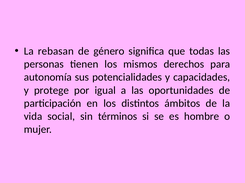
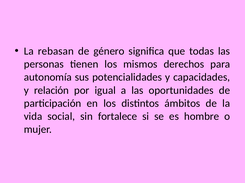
protege: protege -> relación
términos: términos -> fortalece
